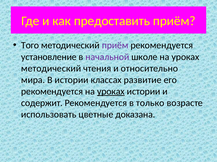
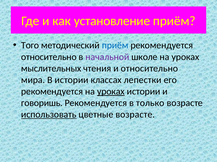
предоставить: предоставить -> установление
приём at (115, 46) colour: purple -> blue
установление at (49, 57): установление -> относительно
методический at (51, 69): методический -> мыслительных
развитие: развитие -> лепестки
содержит: содержит -> говоришь
использовать underline: none -> present
цветные доказана: доказана -> возрасте
